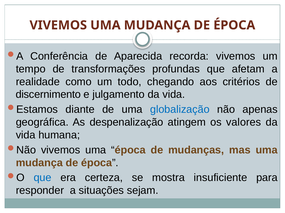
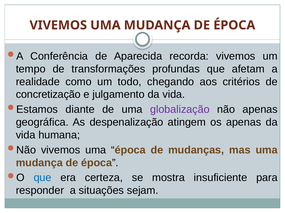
discernimento: discernimento -> concretização
globalização colour: blue -> purple
os valores: valores -> apenas
